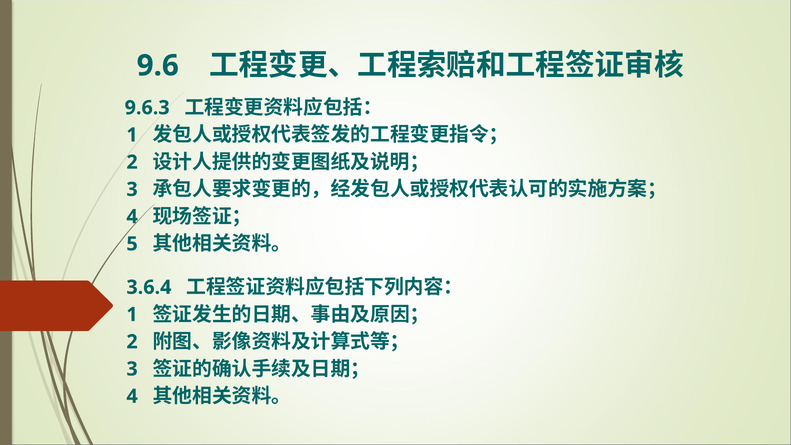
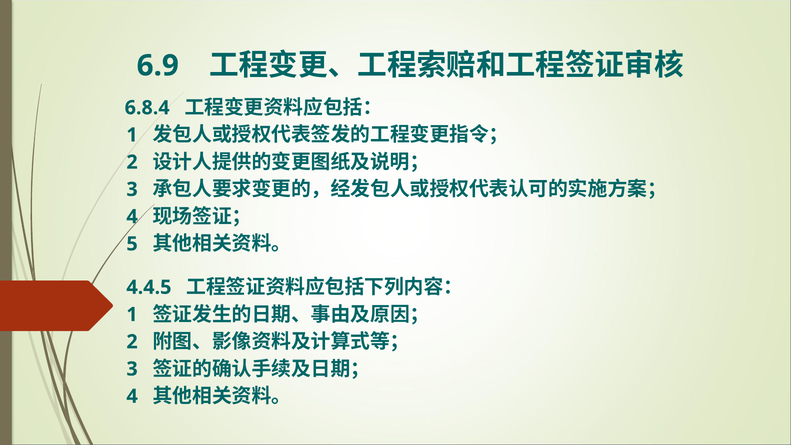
9.6: 9.6 -> 6.9
9.6.3: 9.6.3 -> 6.8.4
3.6.4: 3.6.4 -> 4.4.5
